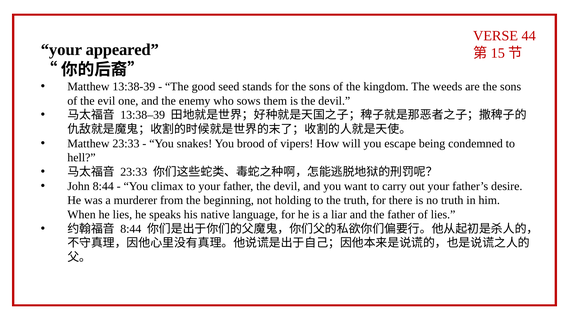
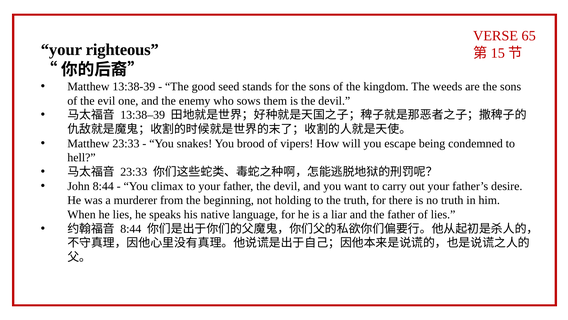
44: 44 -> 65
appeared: appeared -> righteous
